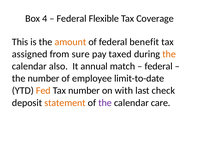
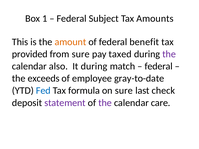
4: 4 -> 1
Flexible: Flexible -> Subject
Coverage: Coverage -> Amounts
assigned: assigned -> provided
the at (169, 54) colour: orange -> purple
It annual: annual -> during
the number: number -> exceeds
limit-to-date: limit-to-date -> gray-to-date
Fed colour: orange -> blue
Tax number: number -> formula
on with: with -> sure
statement colour: orange -> purple
